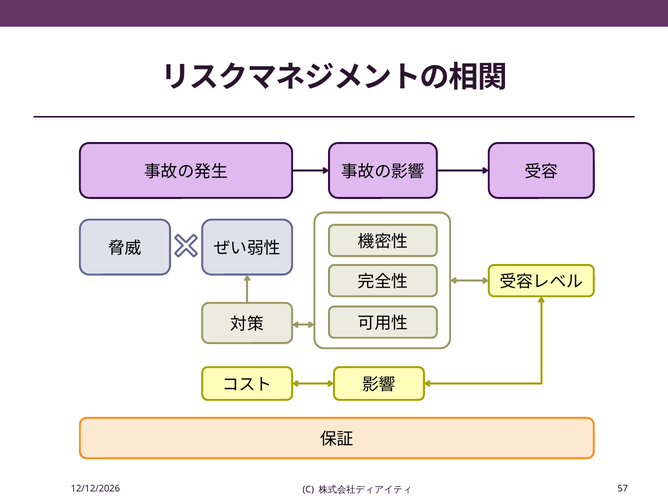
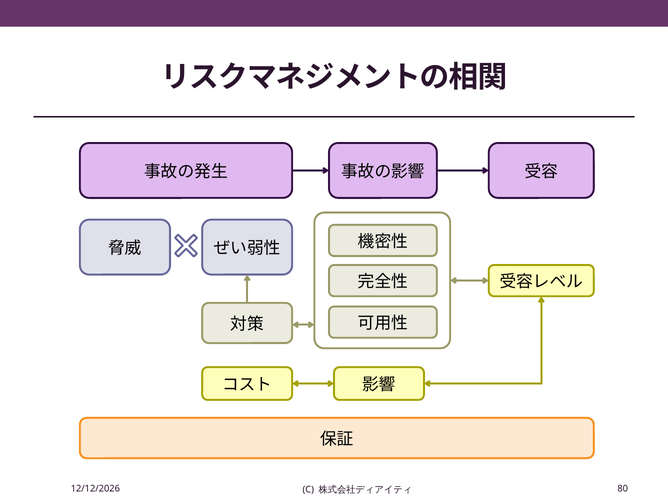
57: 57 -> 80
